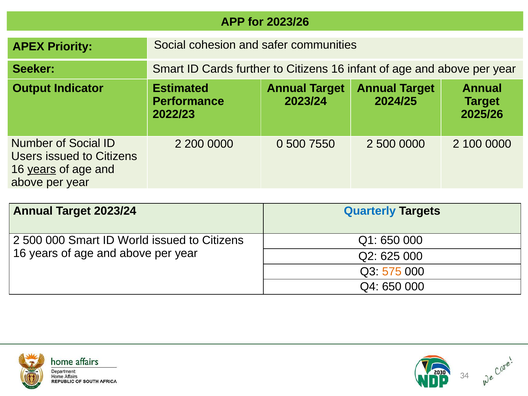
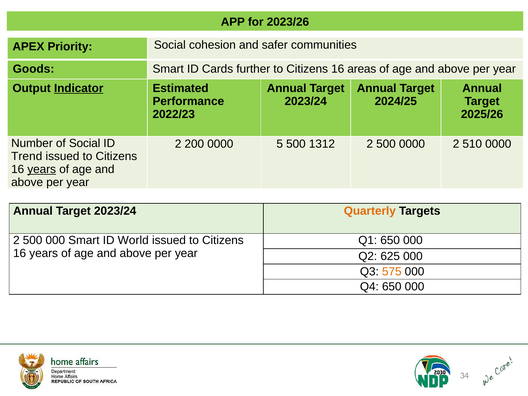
Seeker: Seeker -> Goods
infant: infant -> areas
Indicator underline: none -> present
0: 0 -> 5
7550: 7550 -> 1312
100: 100 -> 510
Users: Users -> Trend
Quarterly colour: blue -> orange
